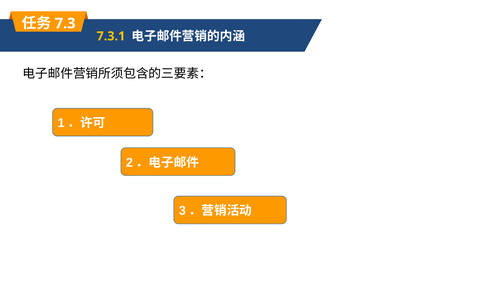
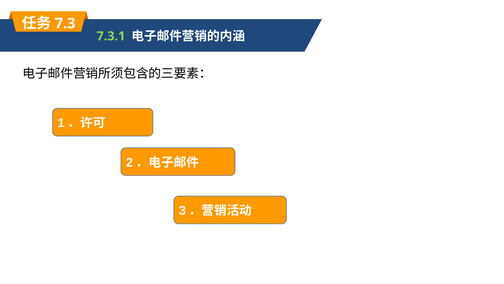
7.3.1 colour: yellow -> light green
